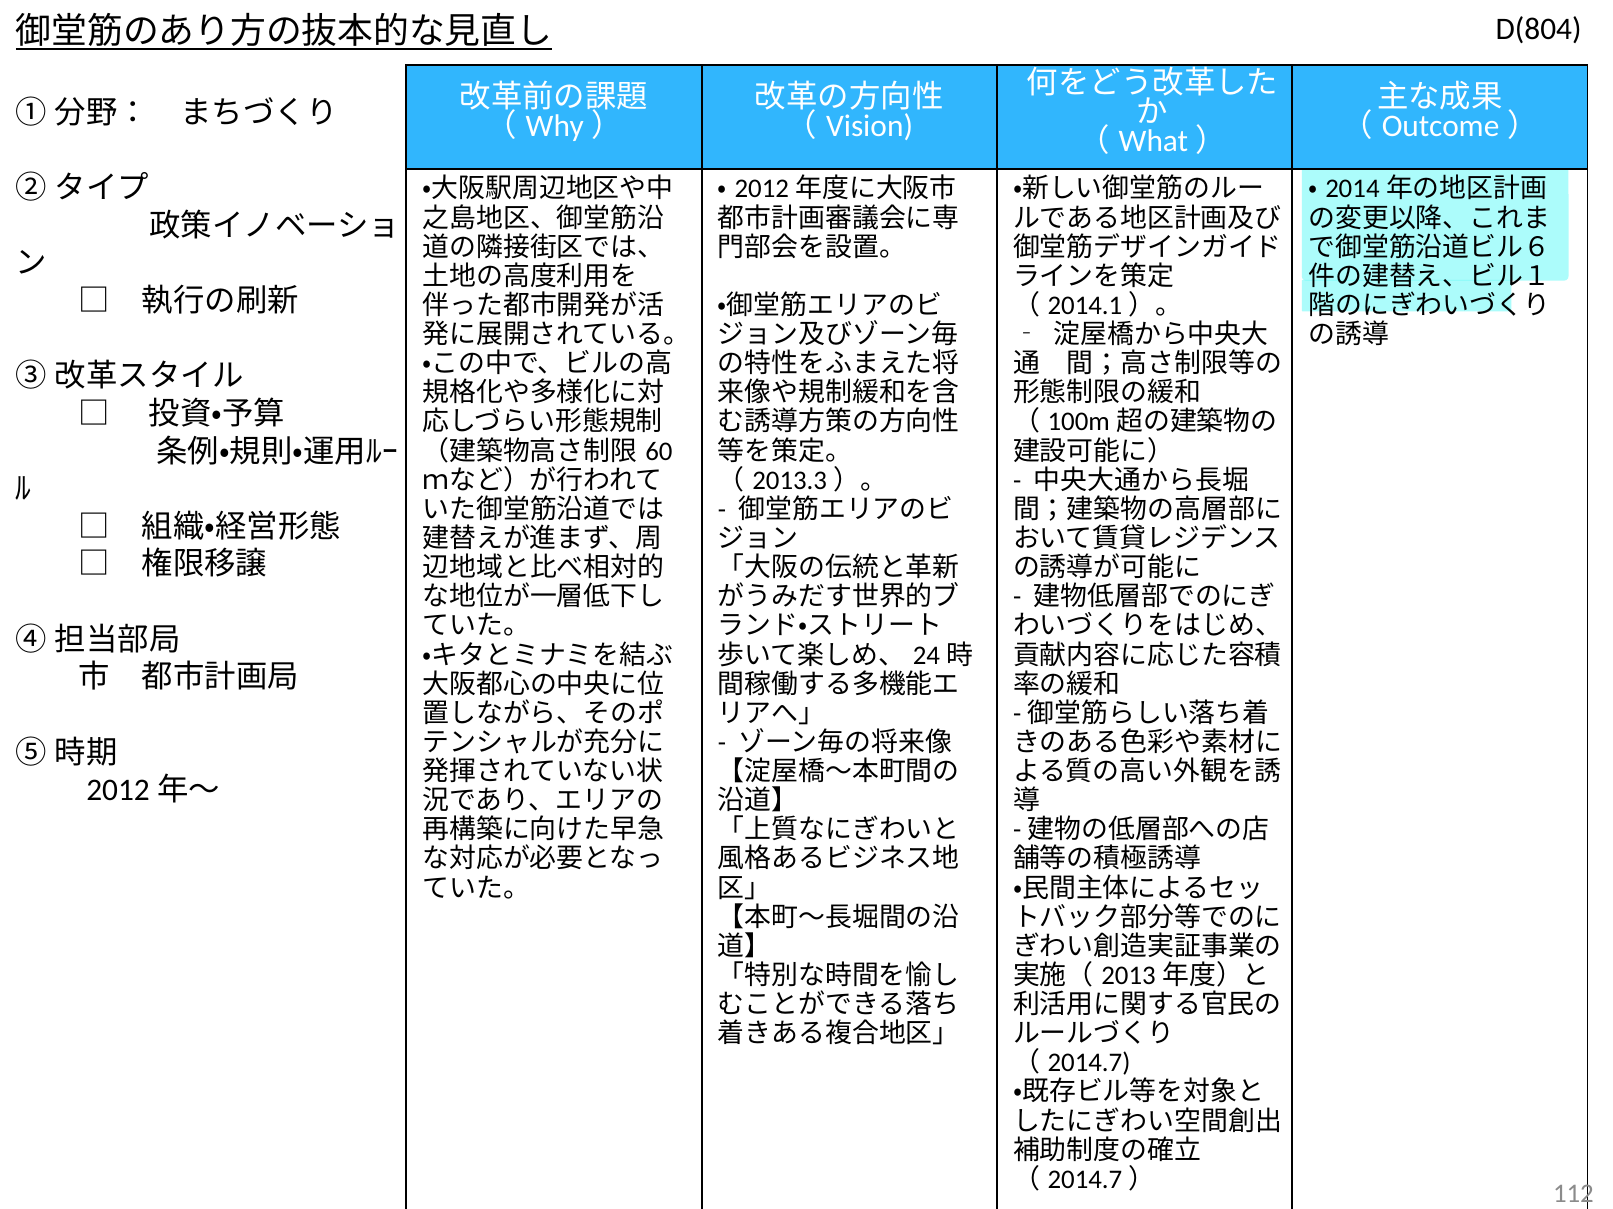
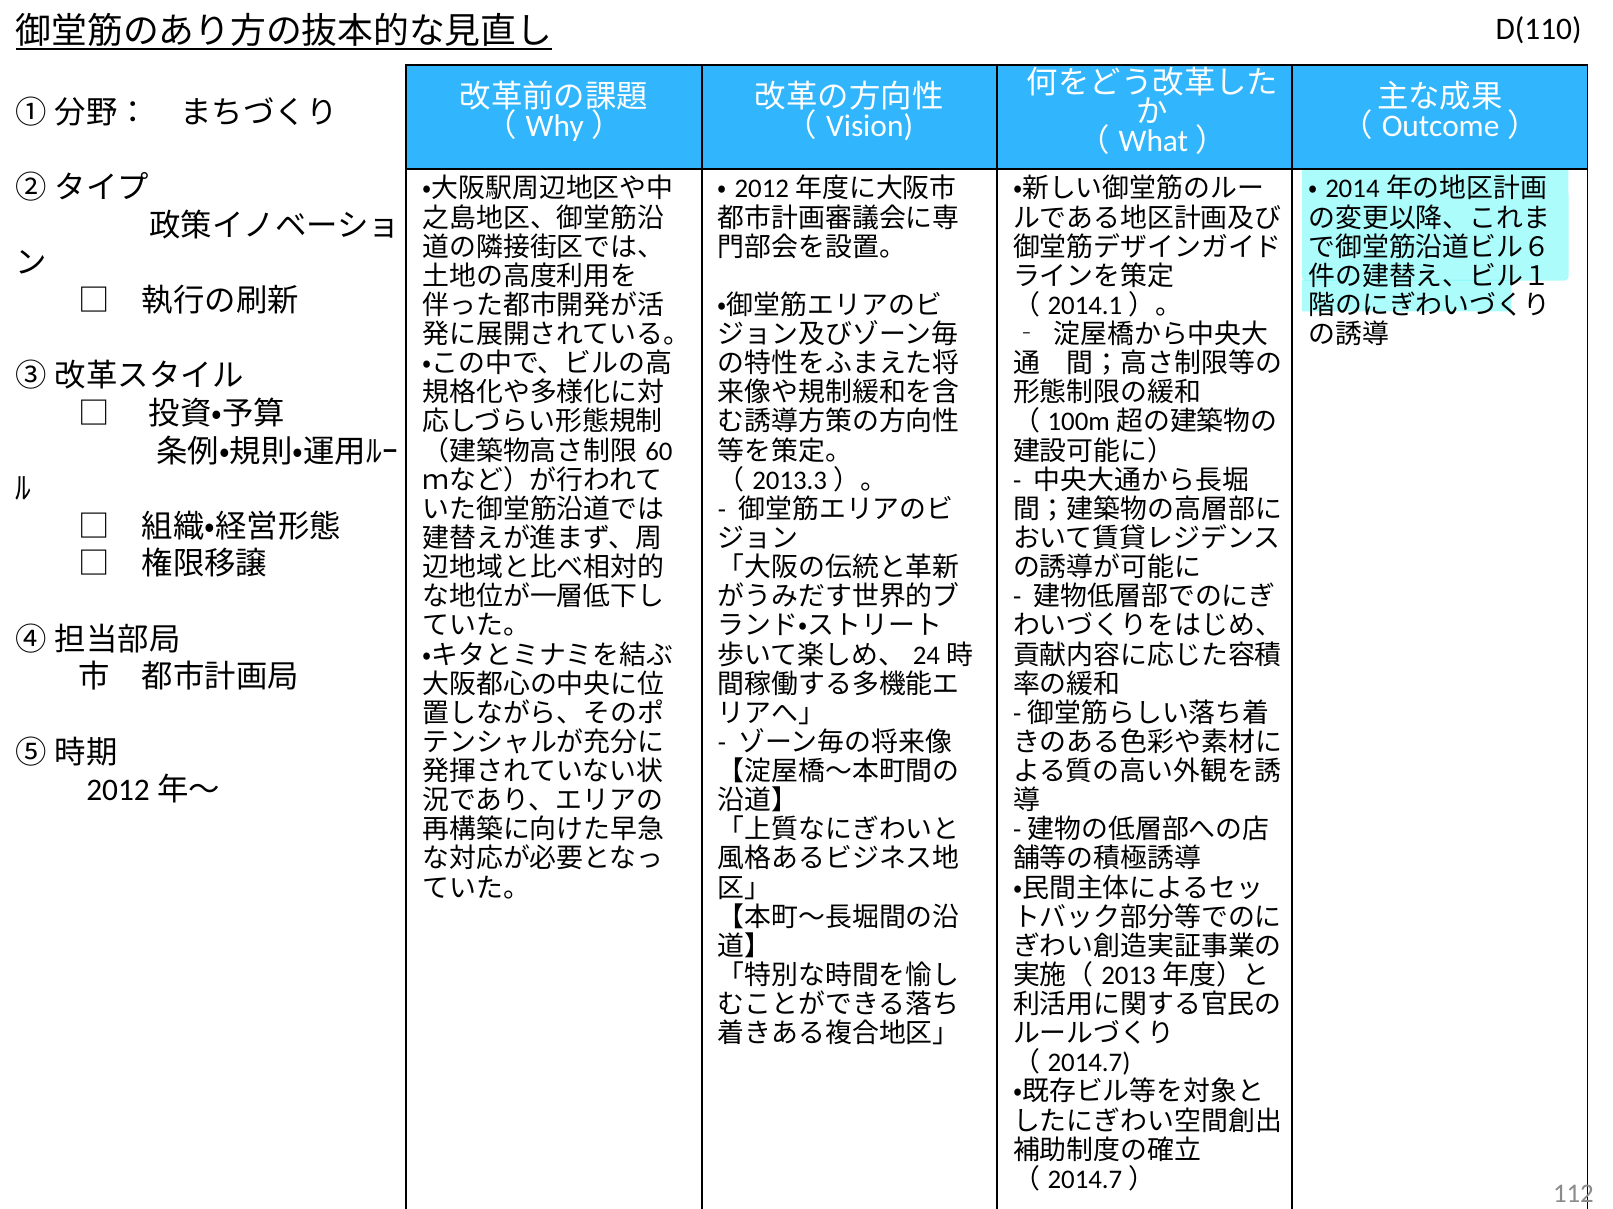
D(804: D(804 -> D(110
